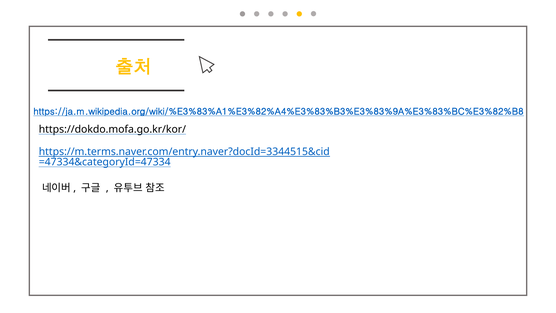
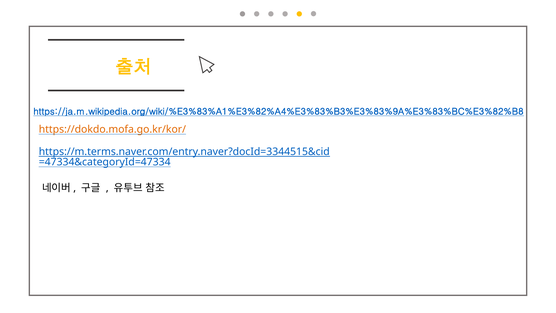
https://dokdo.mofa.go.kr/kor/ colour: black -> orange
